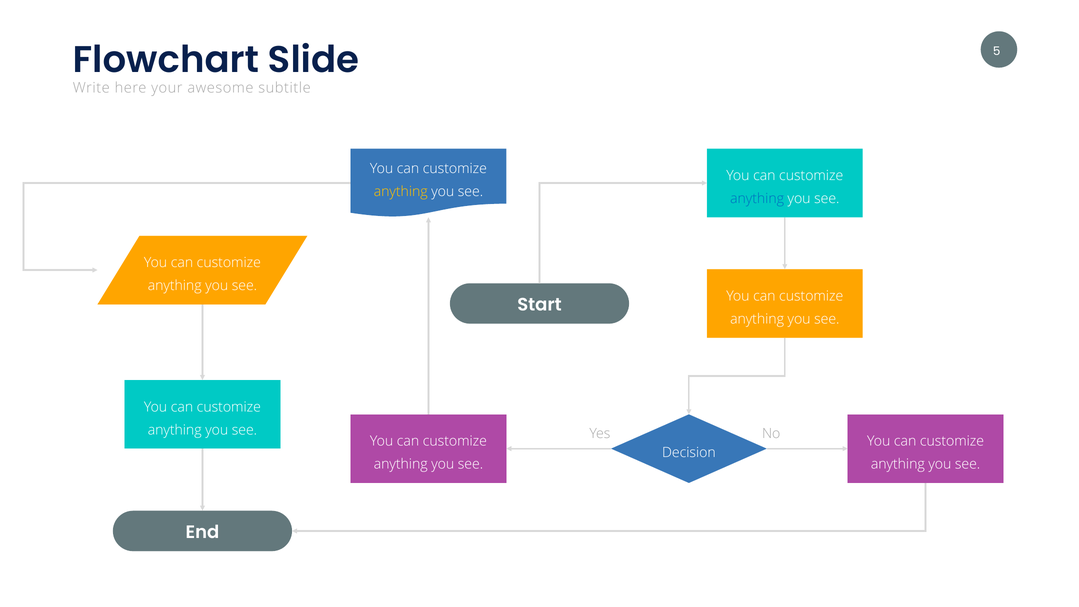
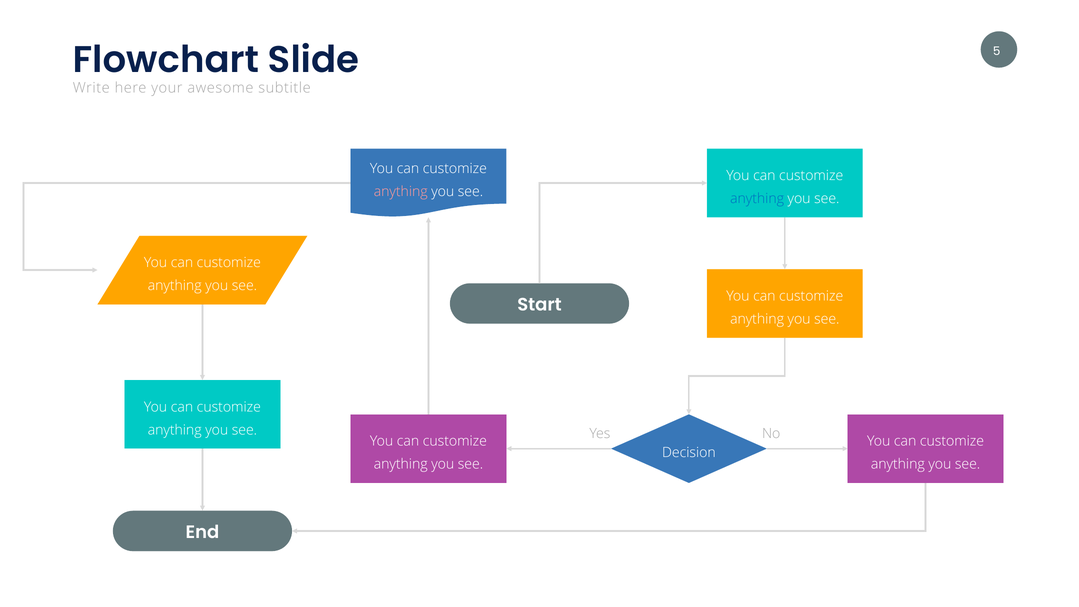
anything at (401, 191) colour: yellow -> pink
